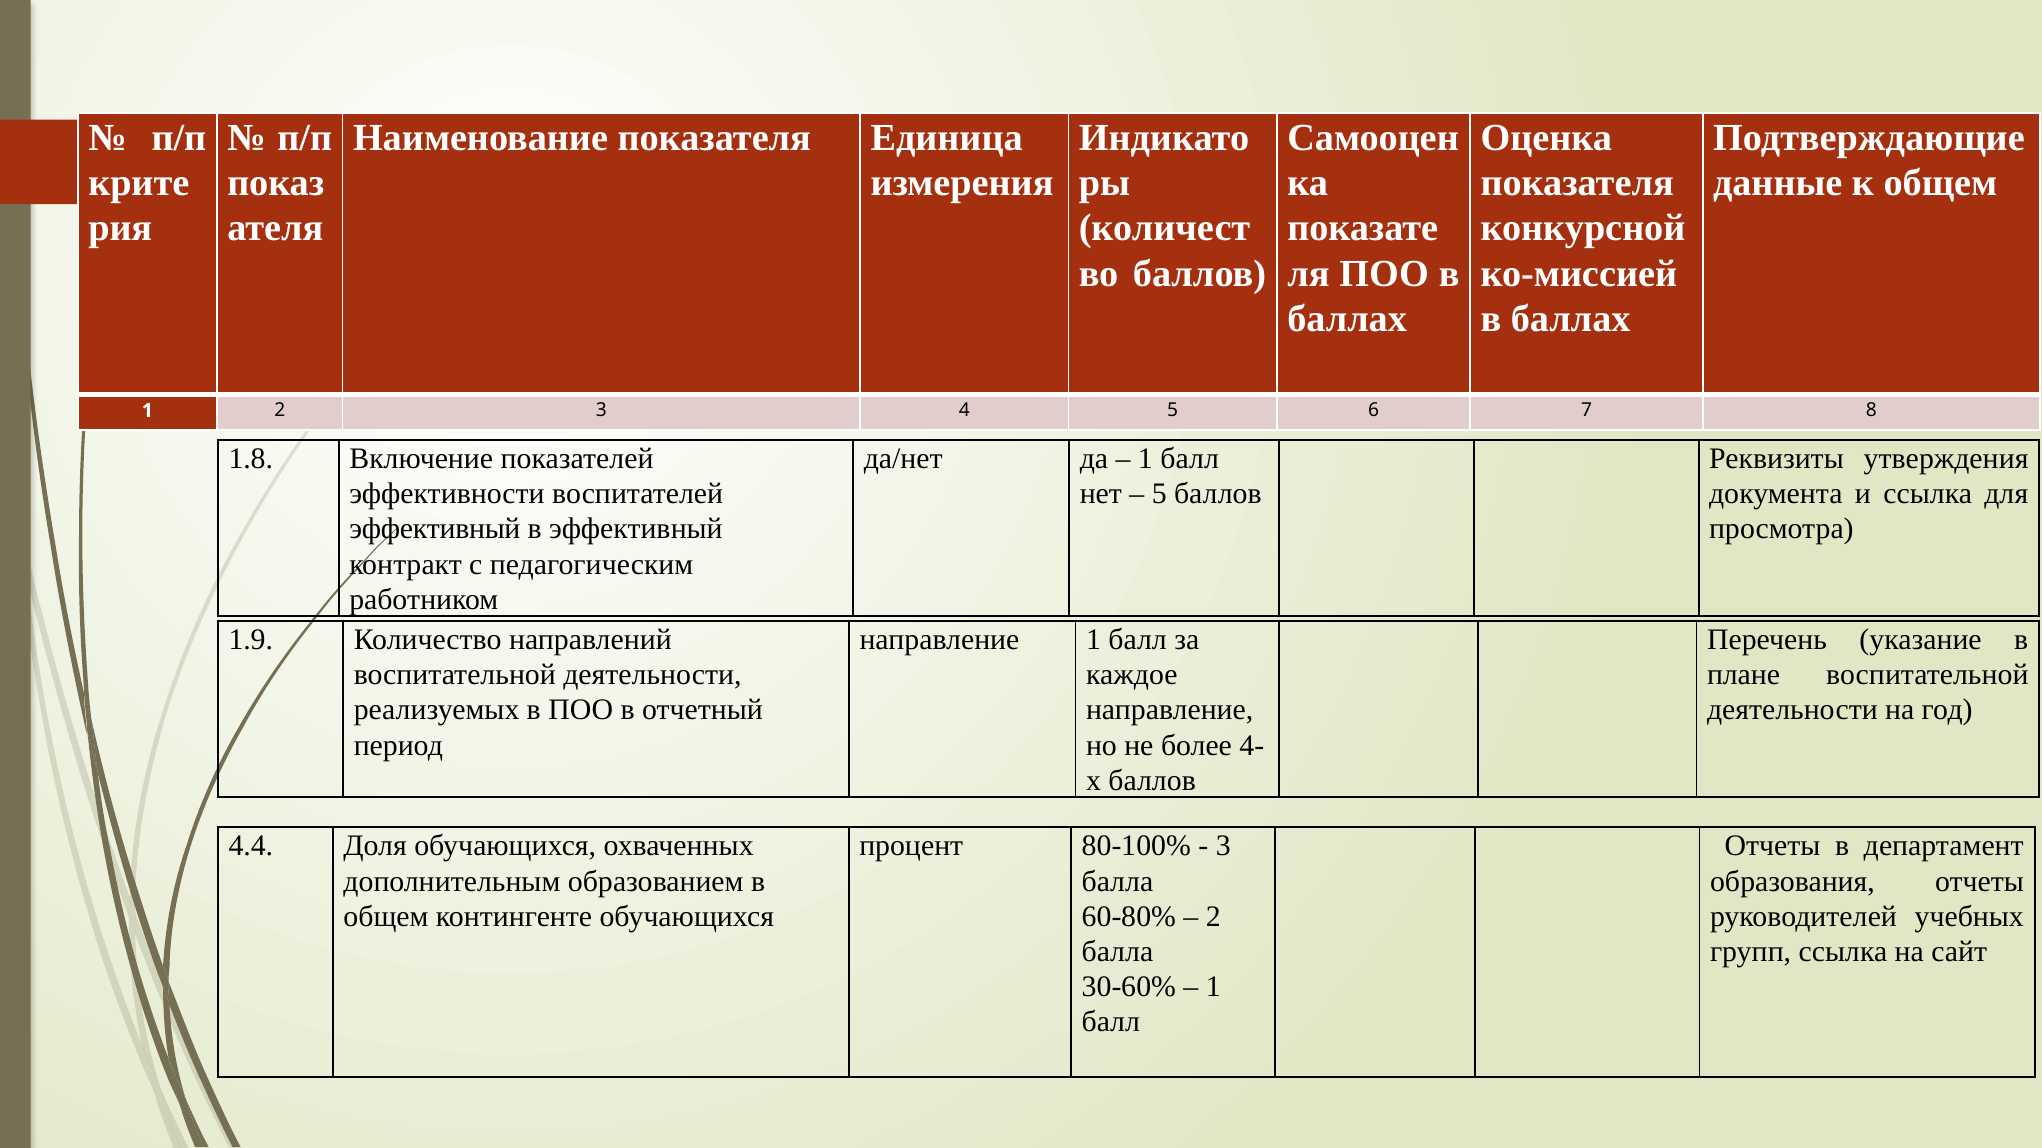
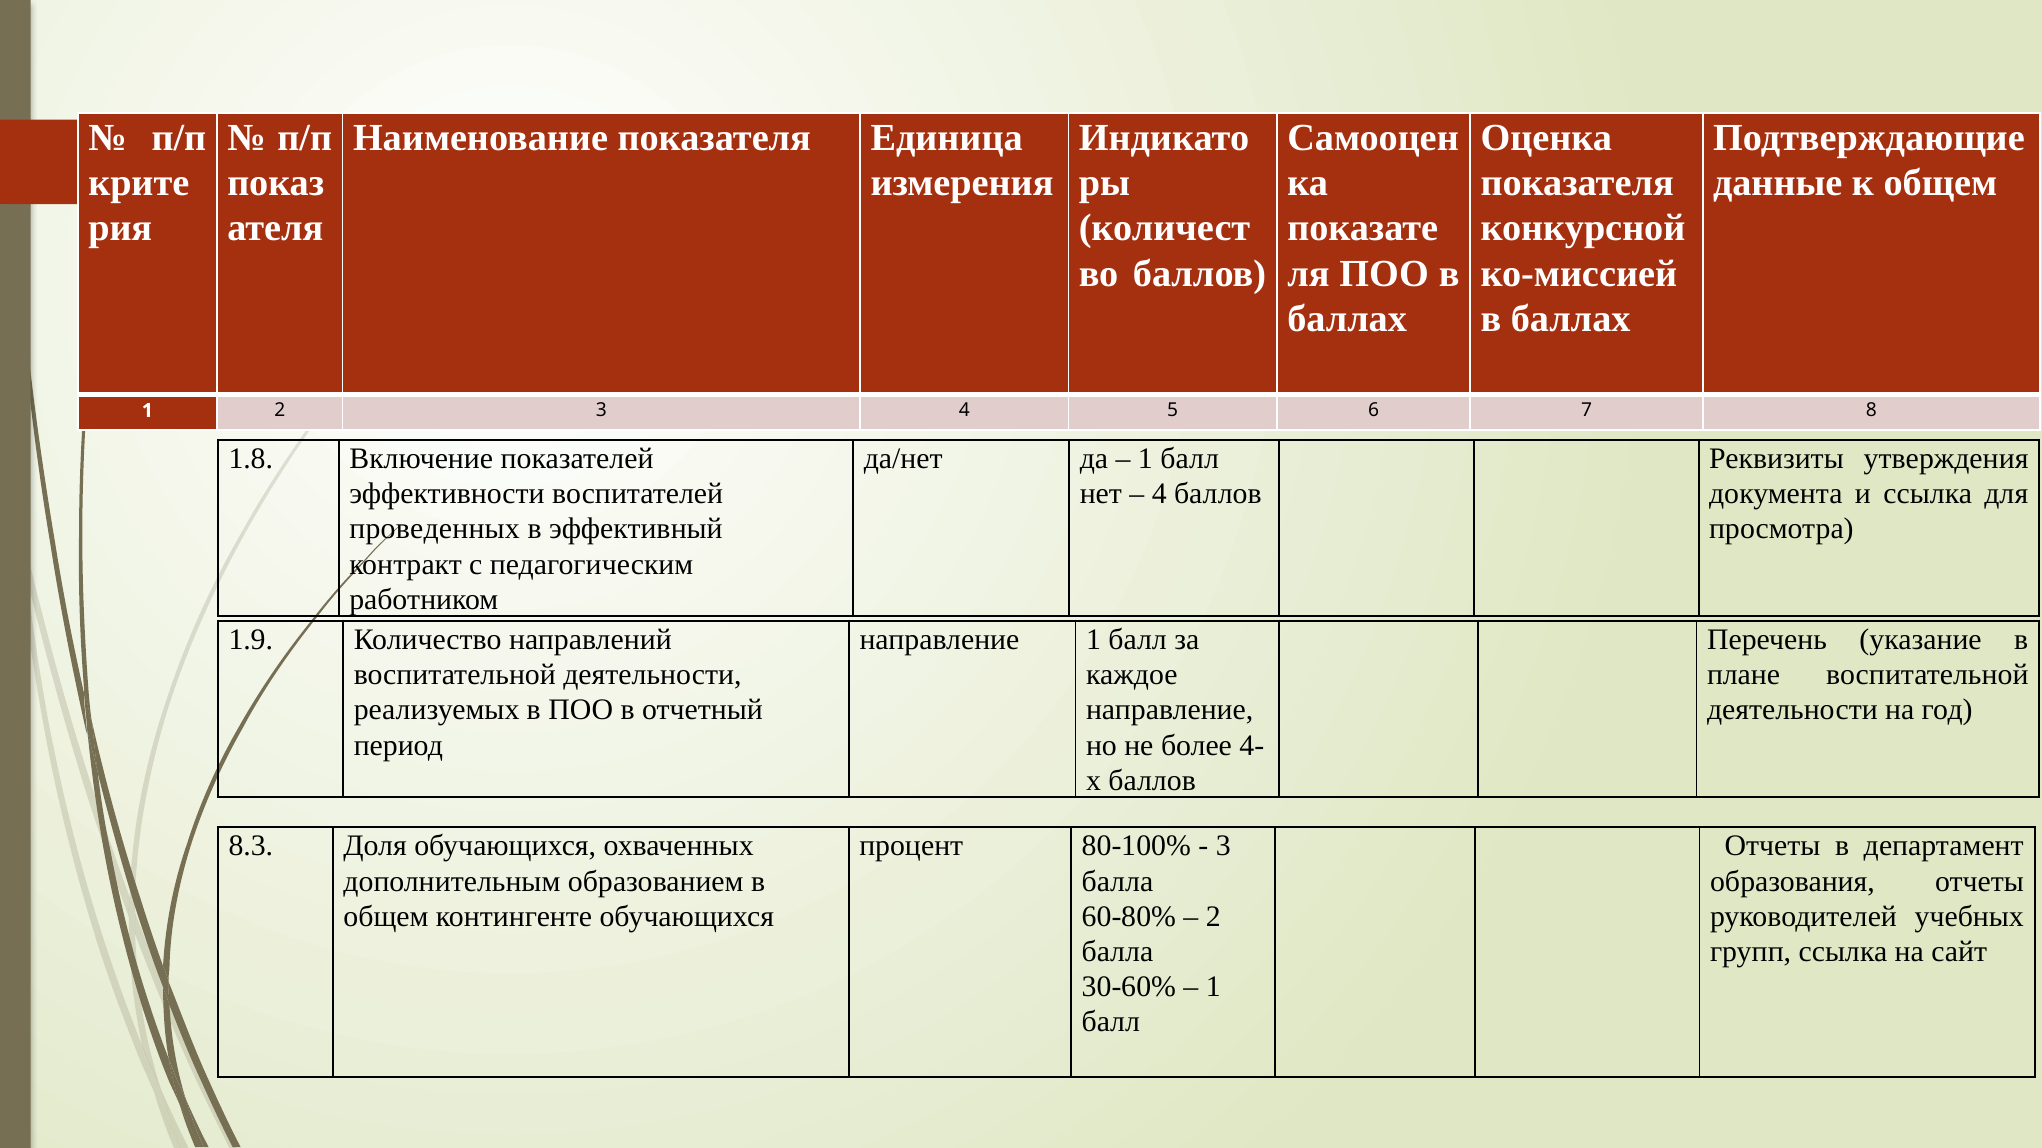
5 at (1159, 494): 5 -> 4
эффективный at (435, 529): эффективный -> проведенных
4.4: 4.4 -> 8.3
